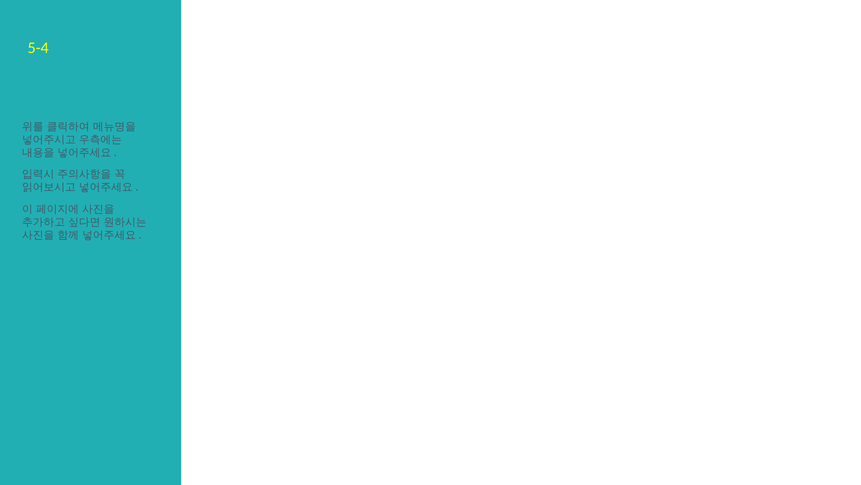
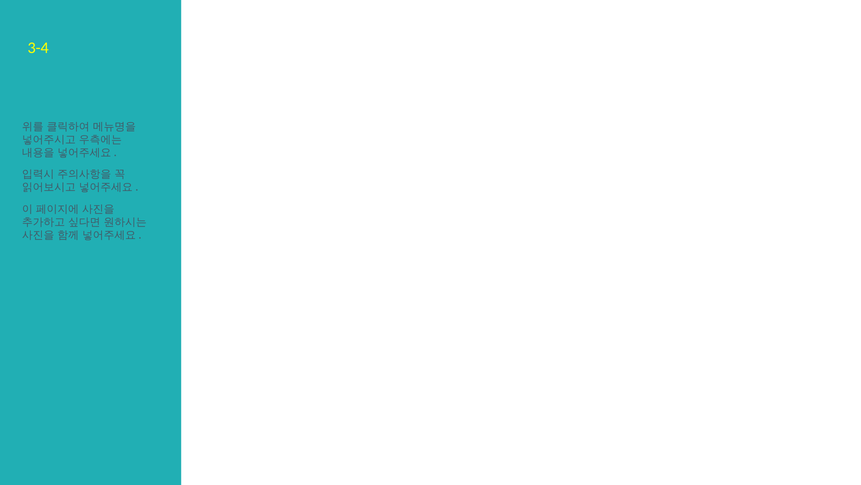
5-4: 5-4 -> 3-4
